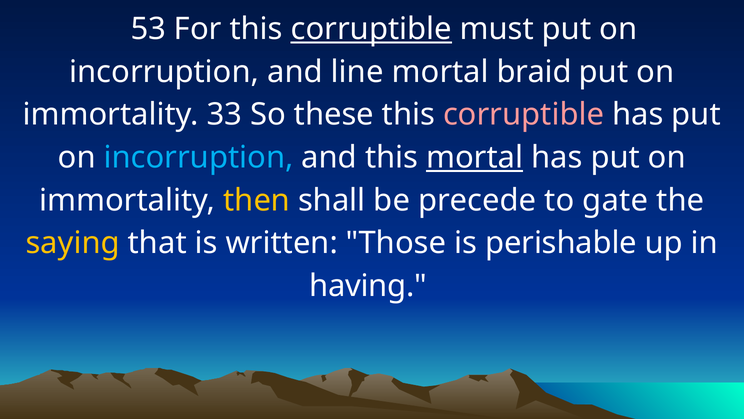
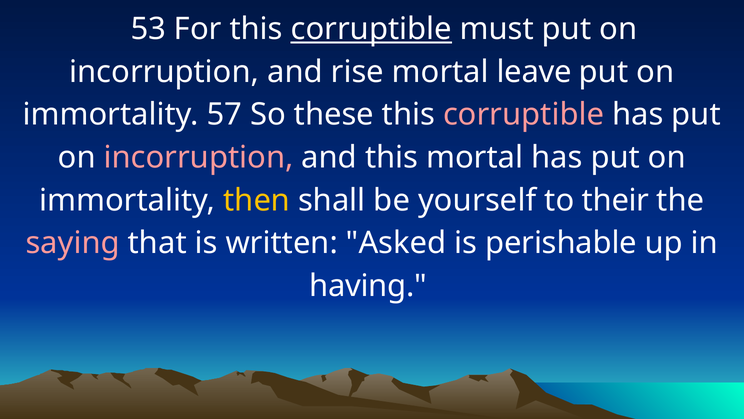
line: line -> rise
braid: braid -> leave
33: 33 -> 57
incorruption at (199, 157) colour: light blue -> pink
mortal at (475, 157) underline: present -> none
precede: precede -> yourself
gate: gate -> their
saying colour: yellow -> pink
Those: Those -> Asked
